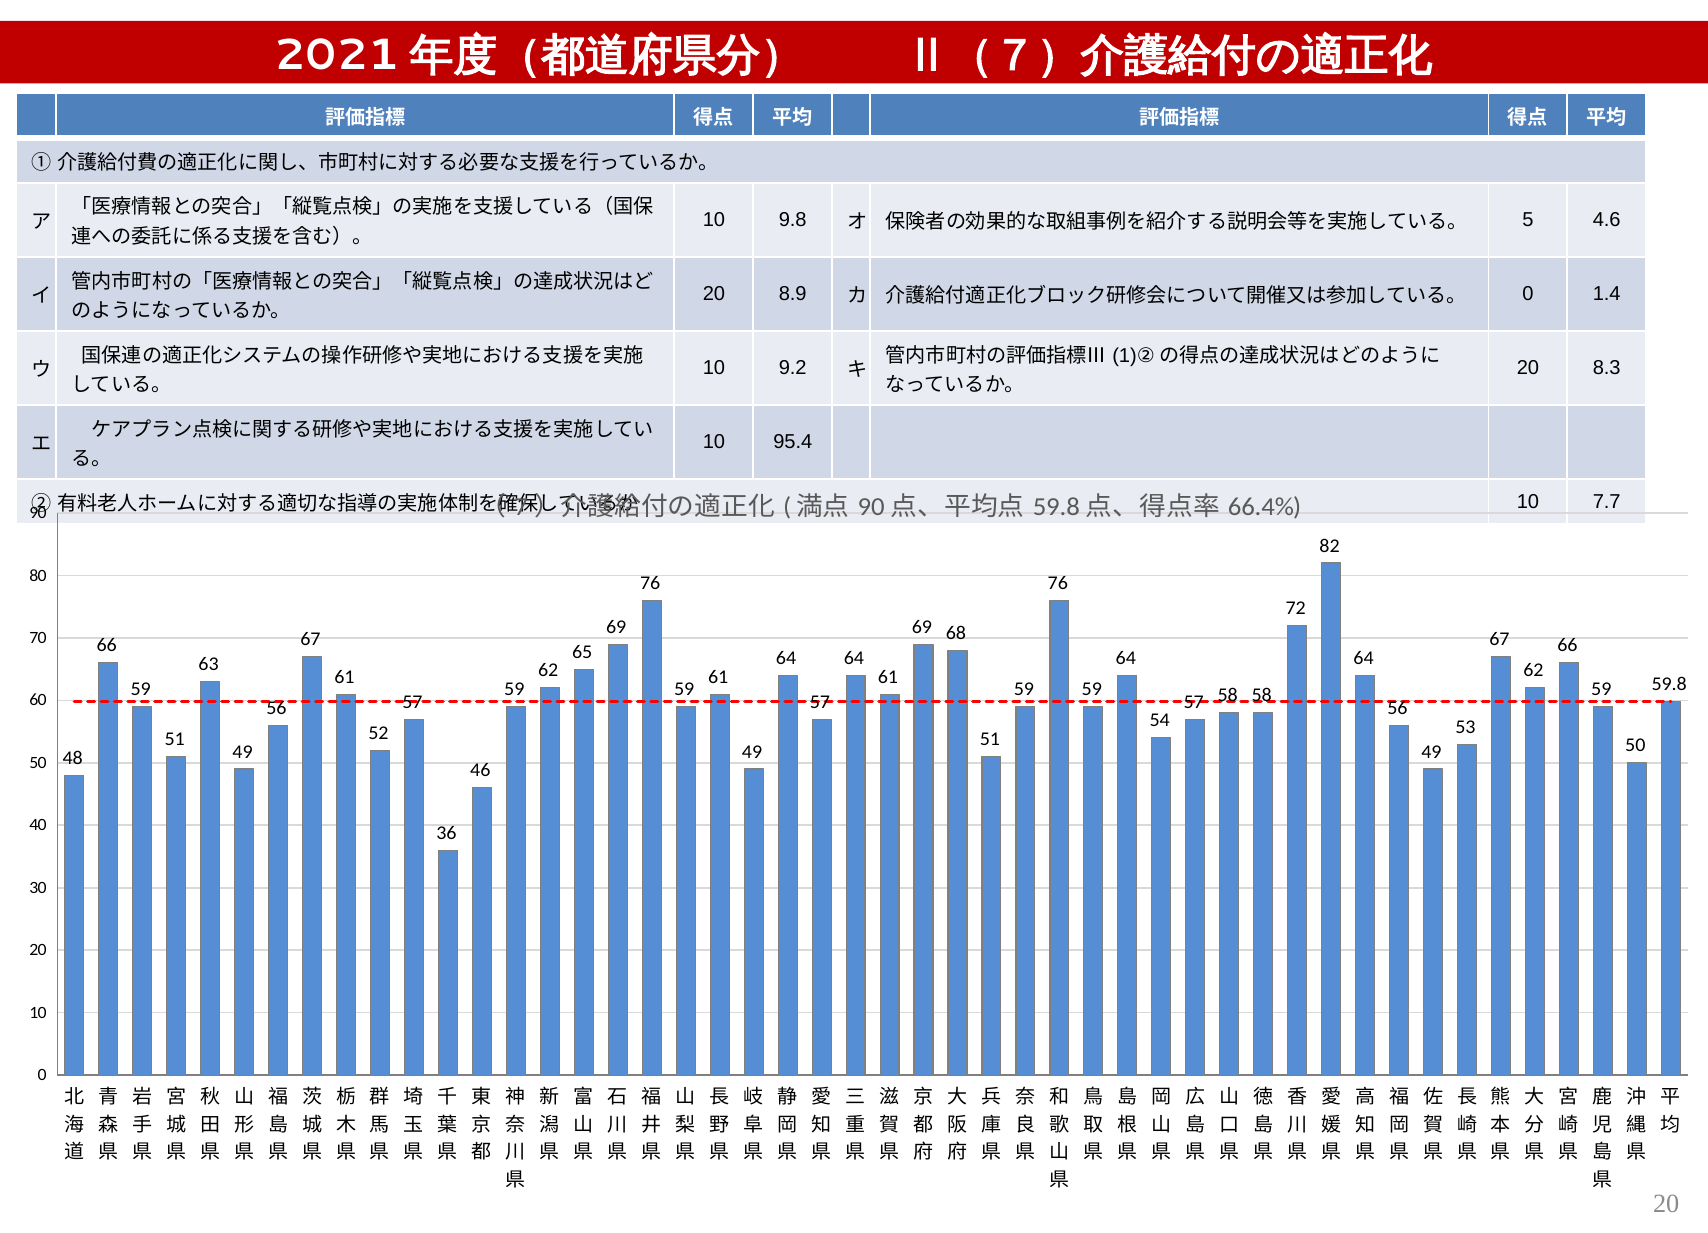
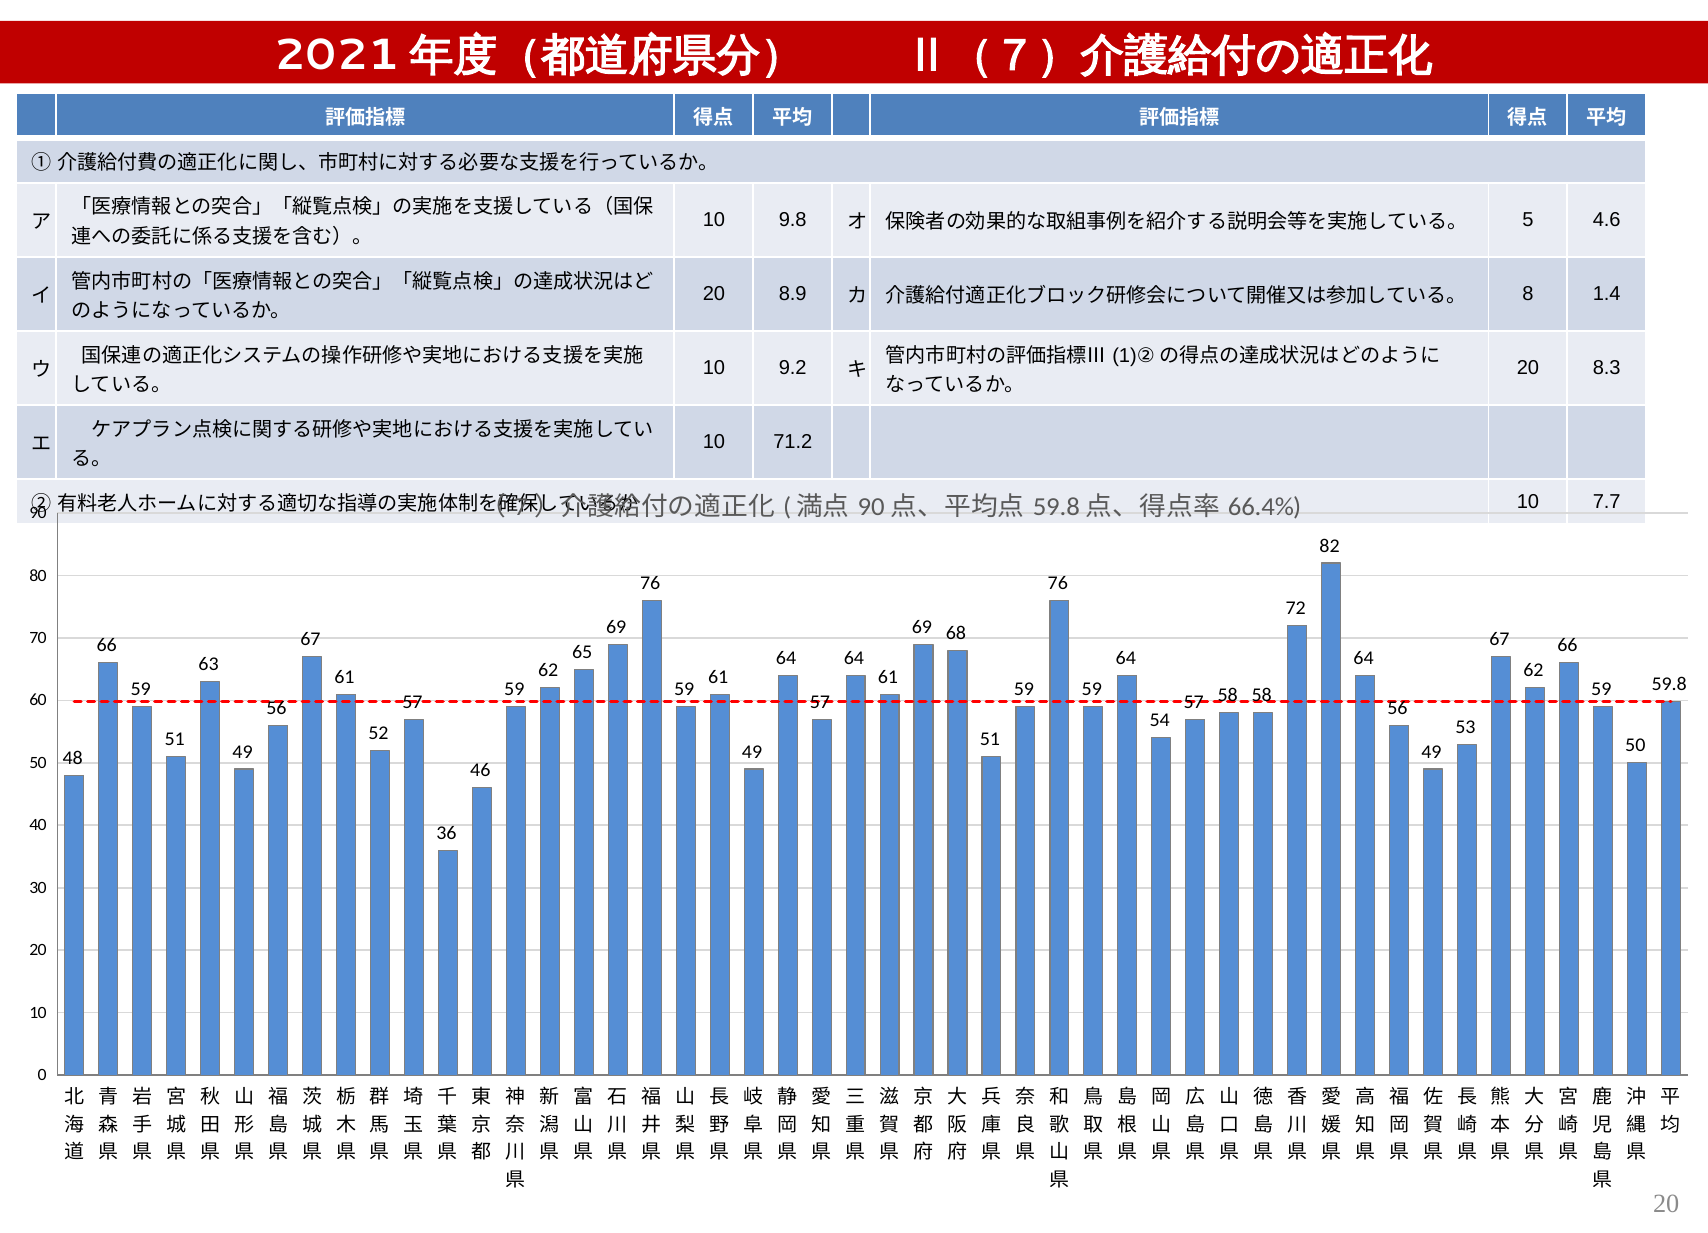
0 at (1528, 294): 0 -> 8
95.4: 95.4 -> 71.2
